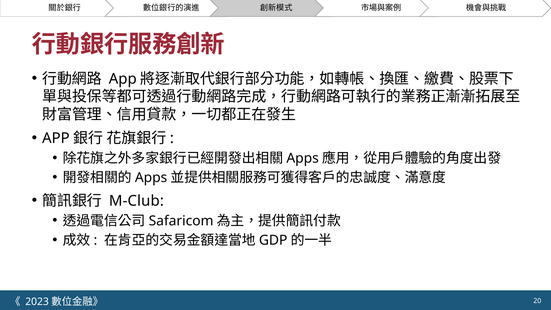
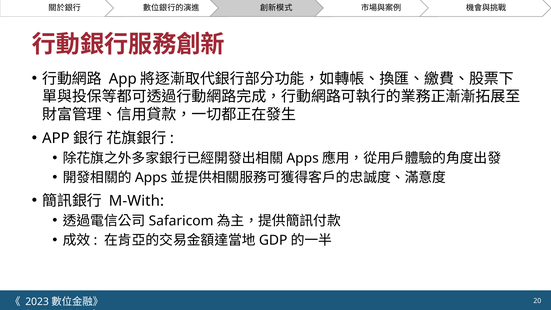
M-Club: M-Club -> M-With
